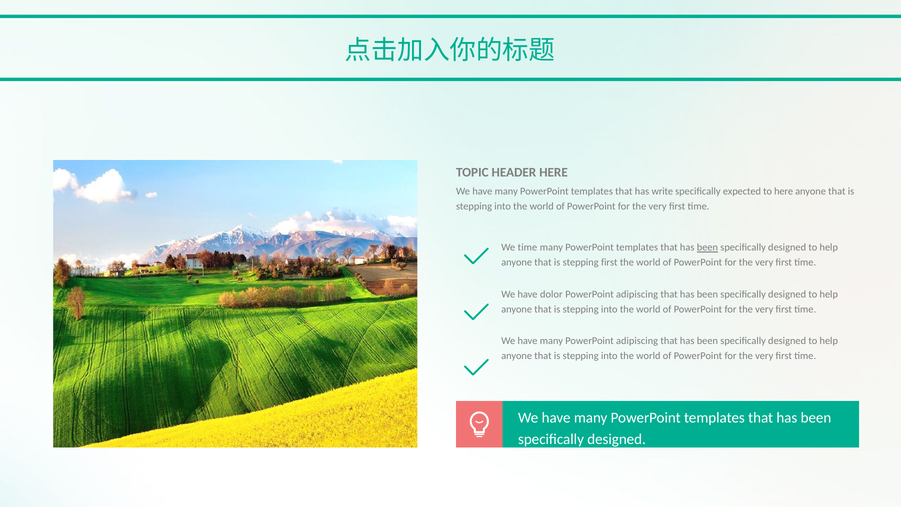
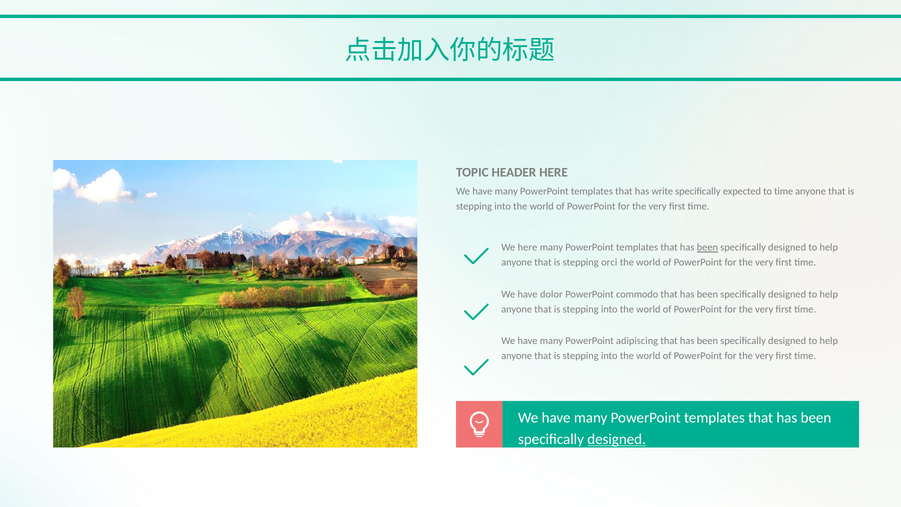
to here: here -> time
We time: time -> here
stepping first: first -> orci
adipiscing at (637, 294): adipiscing -> commodo
designed at (617, 439) underline: none -> present
